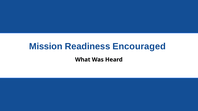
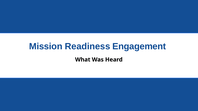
Encouraged: Encouraged -> Engagement
